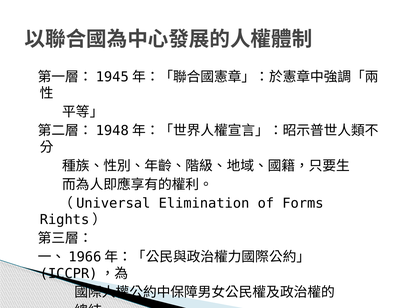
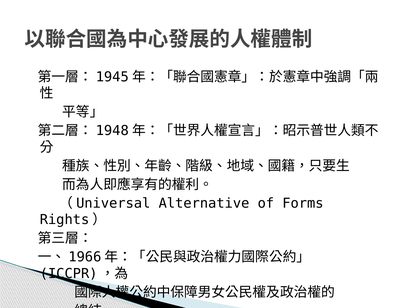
Elimination: Elimination -> Alternative
